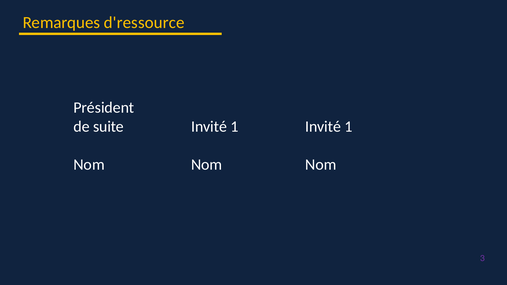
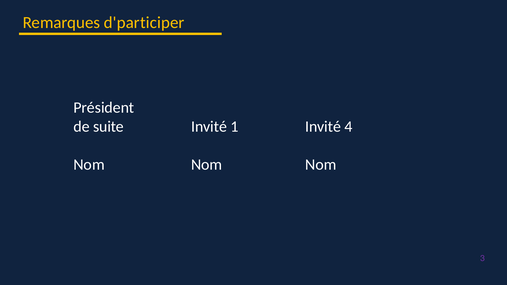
d'ressource: d'ressource -> d'participer
1 Invité 1: 1 -> 4
